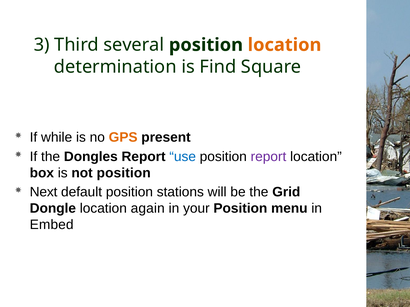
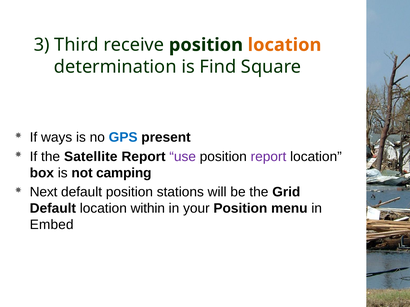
several: several -> receive
while: while -> ways
GPS colour: orange -> blue
Dongles: Dongles -> Satellite
use colour: blue -> purple
not position: position -> camping
Dongle at (53, 209): Dongle -> Default
again: again -> within
